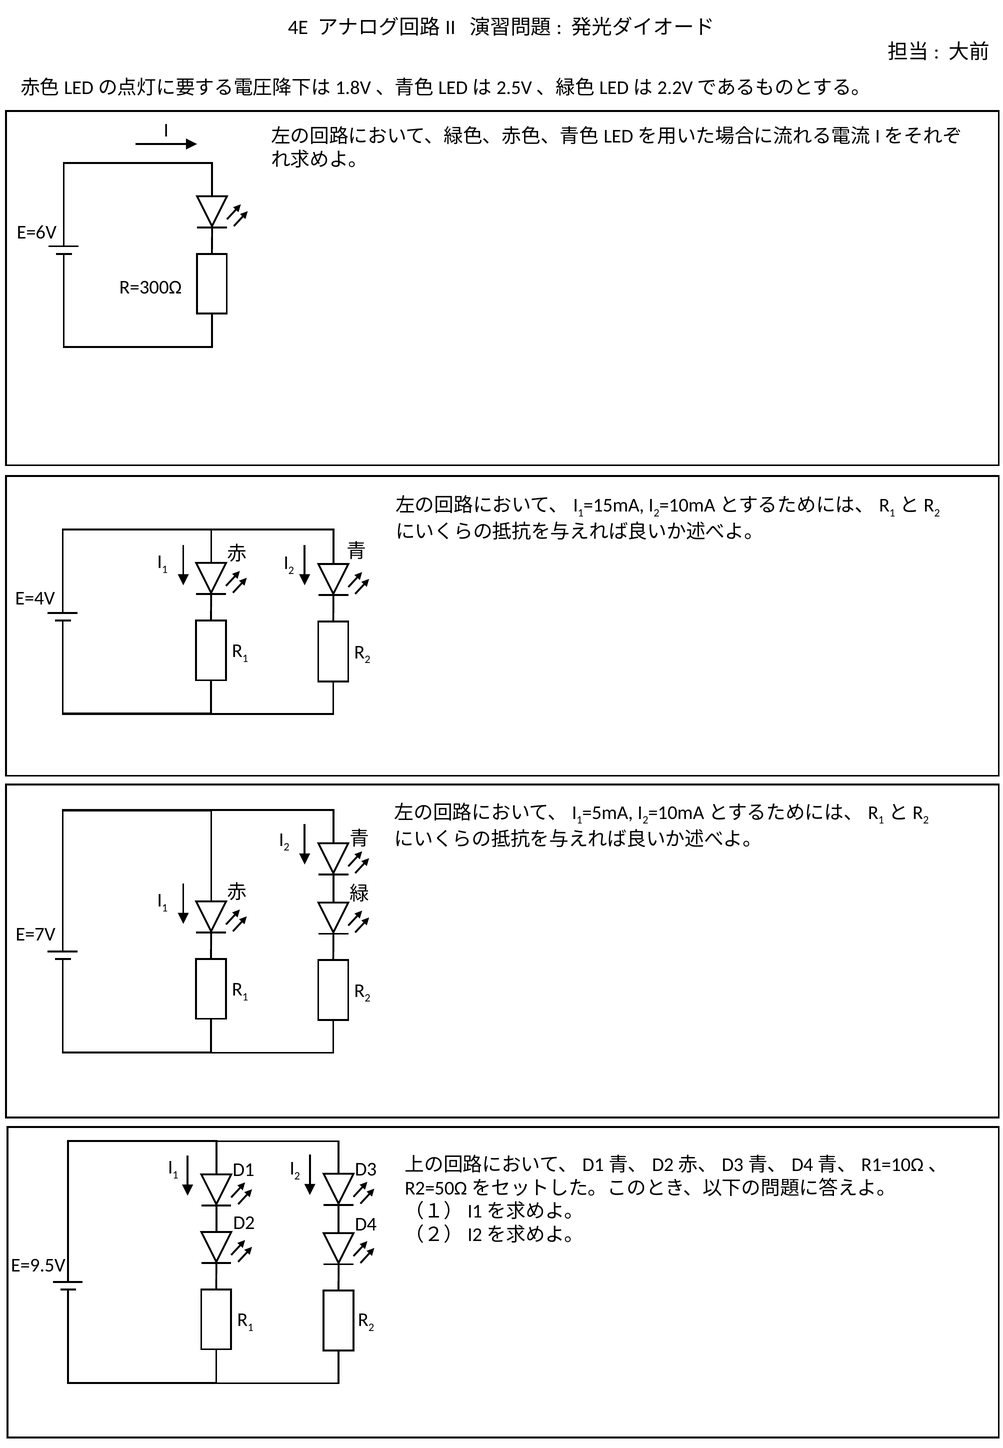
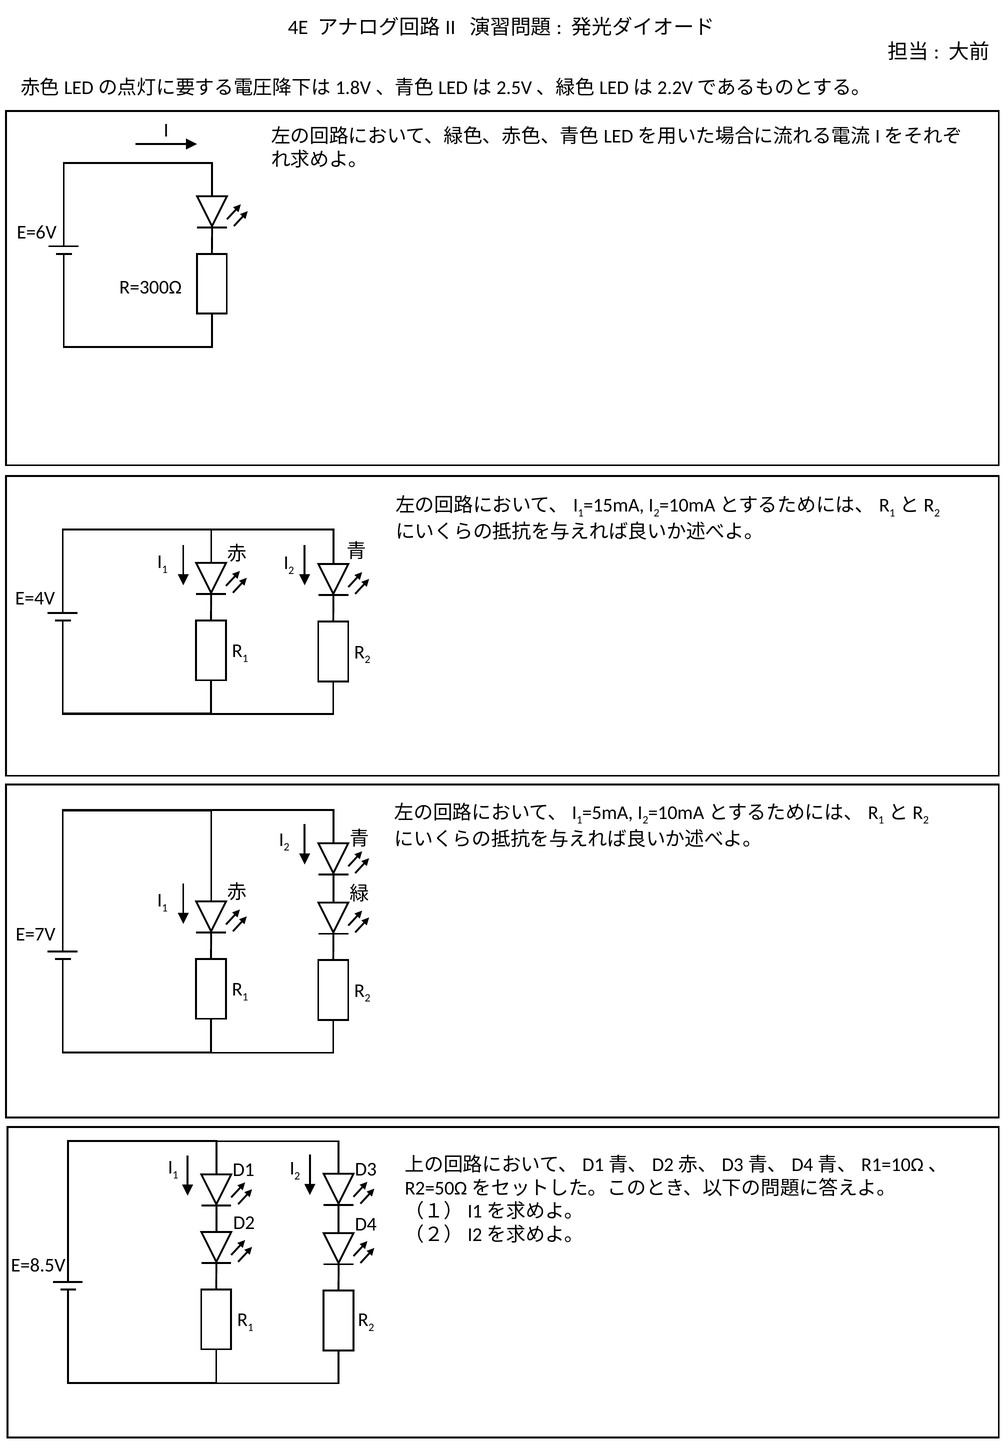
E=9.5V: E=9.5V -> E=8.5V
